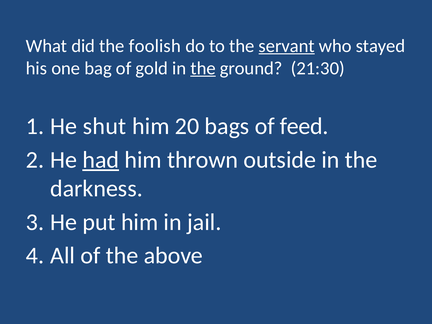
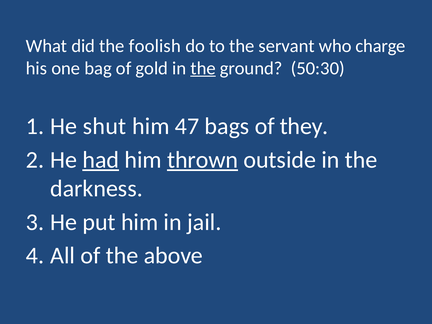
servant underline: present -> none
stayed: stayed -> charge
21:30: 21:30 -> 50:30
20: 20 -> 47
feed: feed -> they
thrown underline: none -> present
